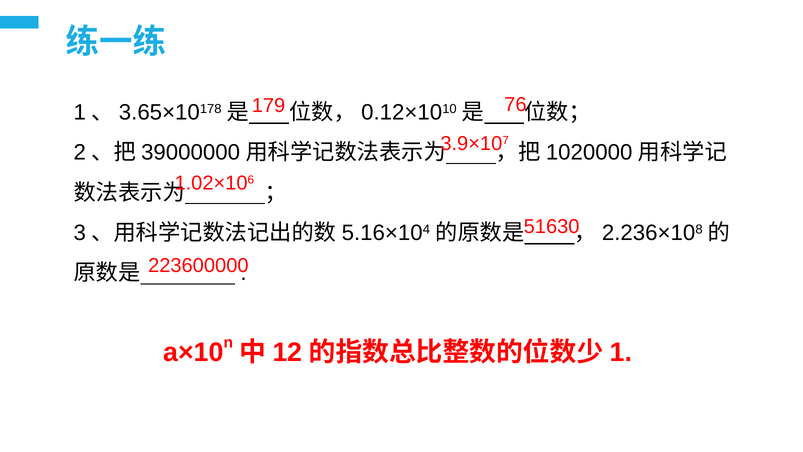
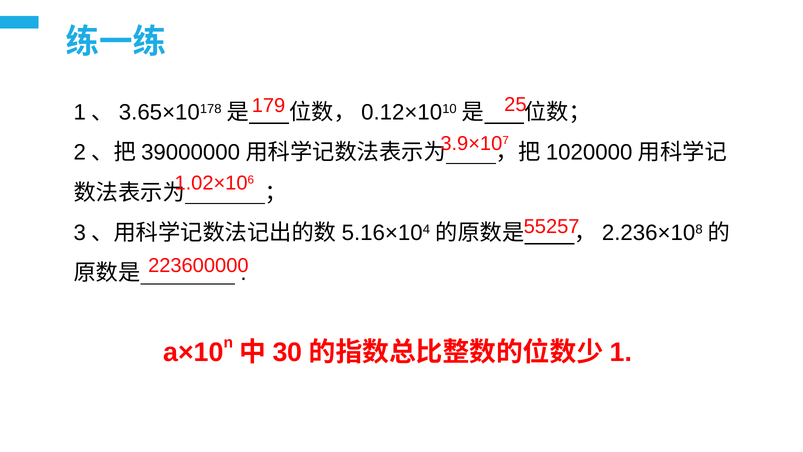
76: 76 -> 25
51630: 51630 -> 55257
12: 12 -> 30
